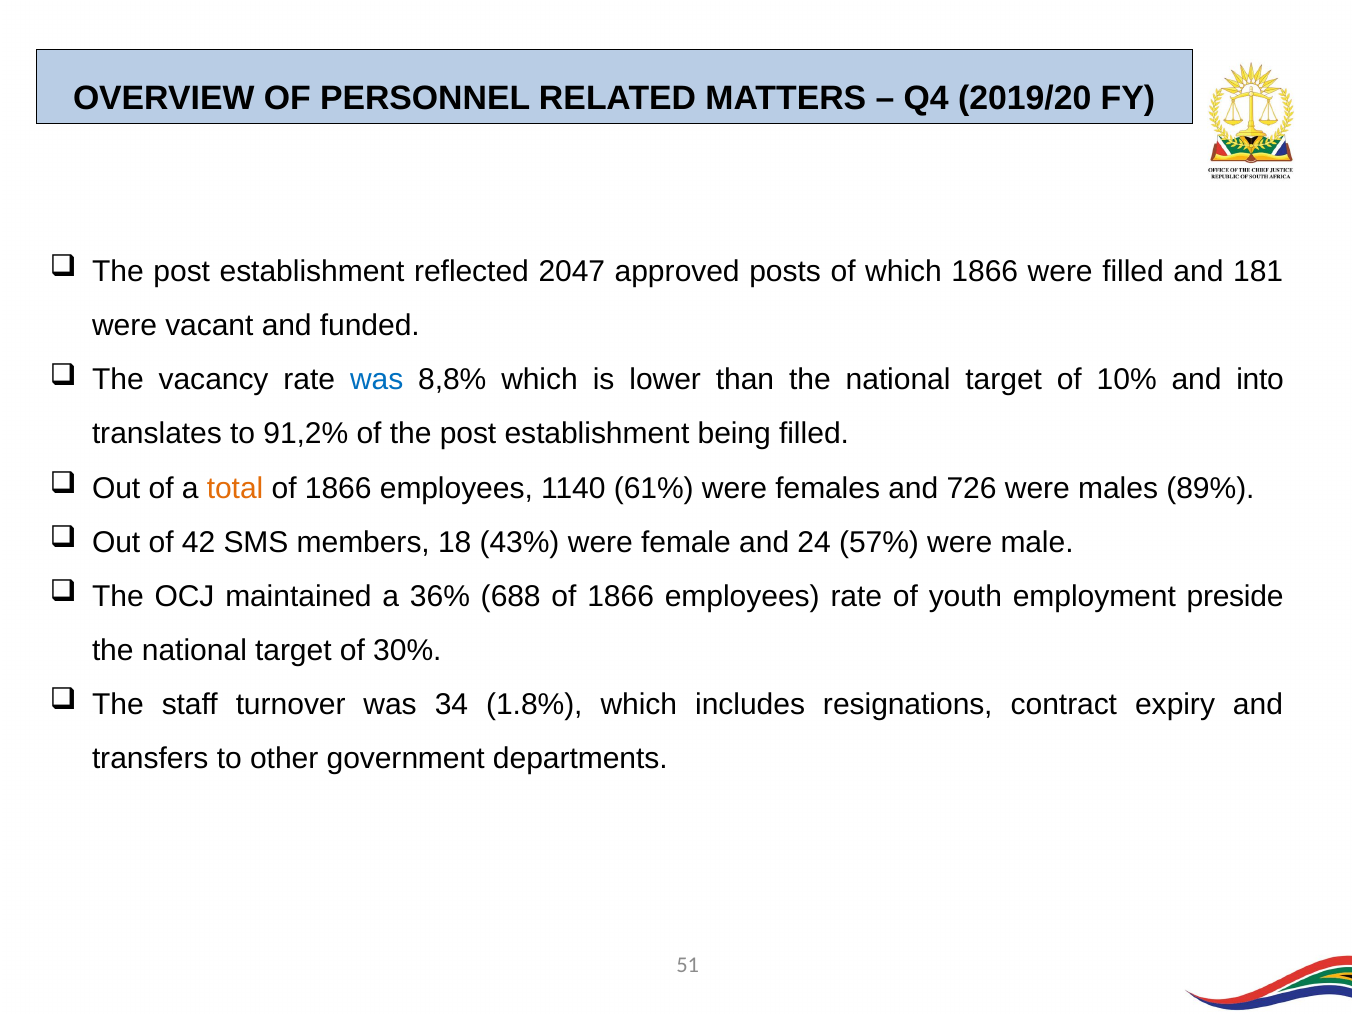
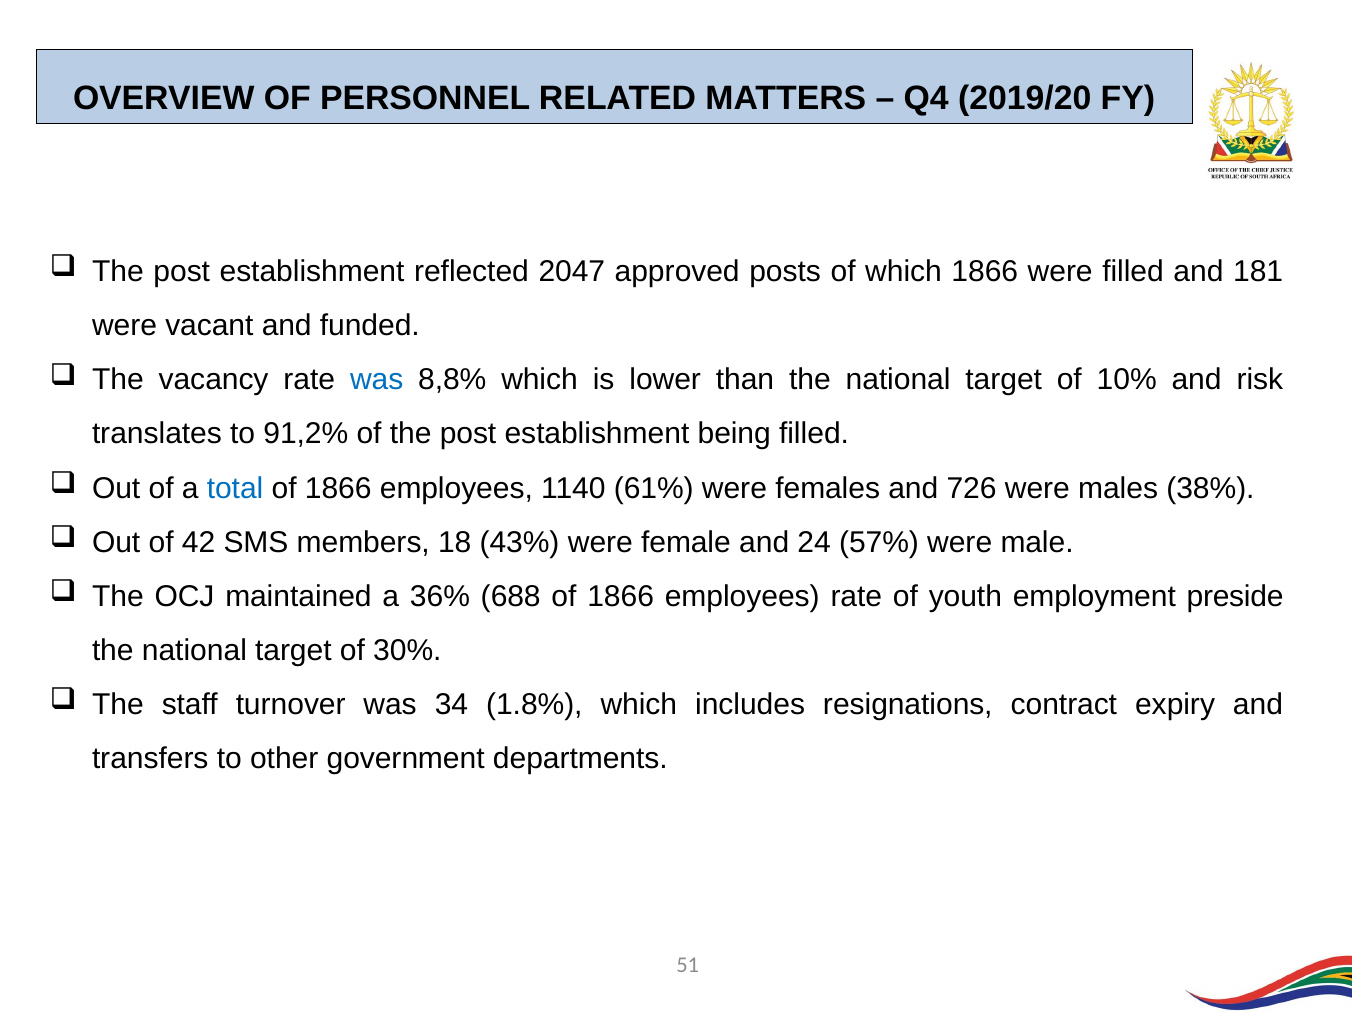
into: into -> risk
total colour: orange -> blue
89%: 89% -> 38%
